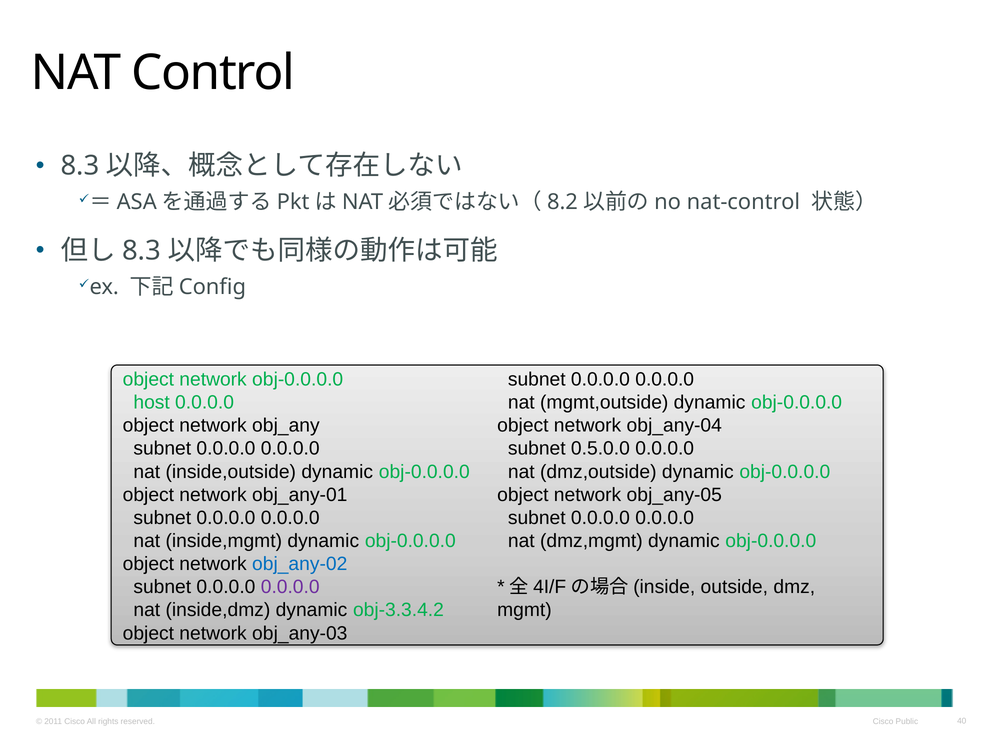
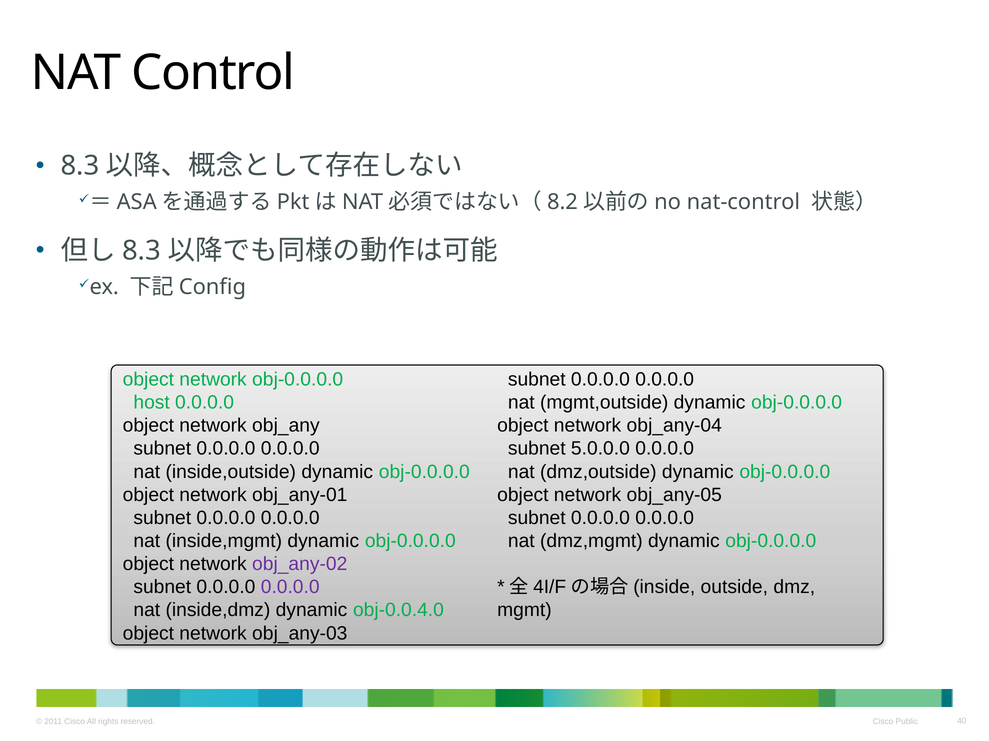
0.5.0.0: 0.5.0.0 -> 5.0.0.0
obj_any-02 colour: blue -> purple
obj-3.3.4.2: obj-3.3.4.2 -> obj-0.0.4.0
